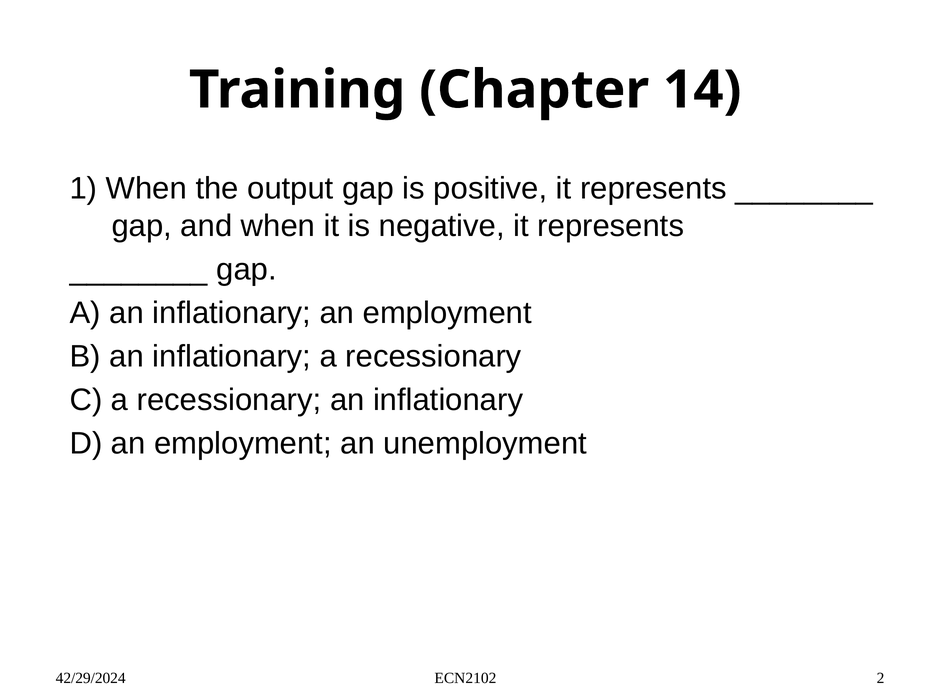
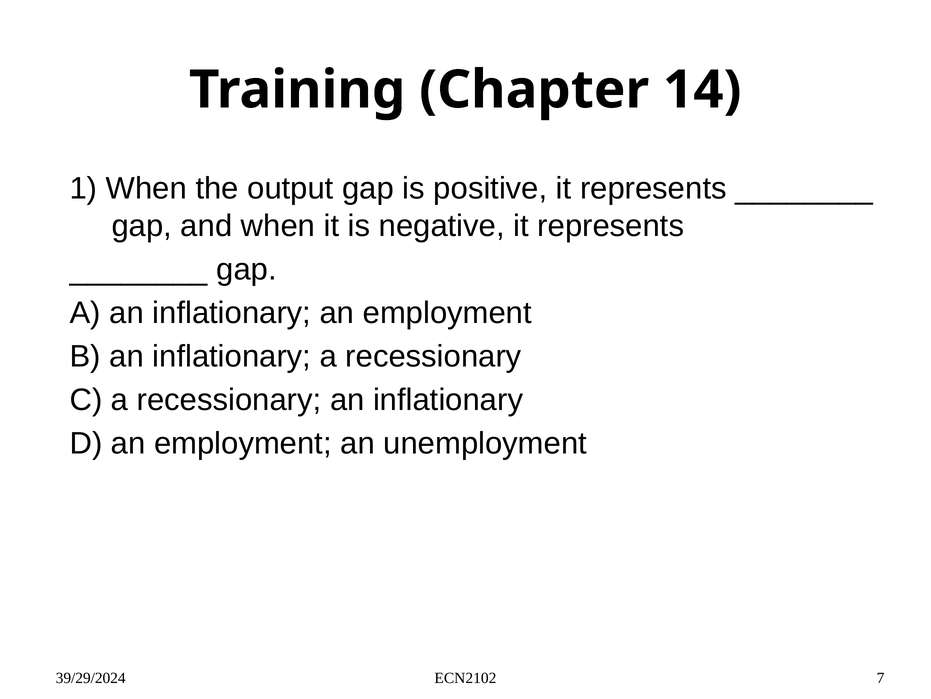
42/29/2024: 42/29/2024 -> 39/29/2024
2: 2 -> 7
